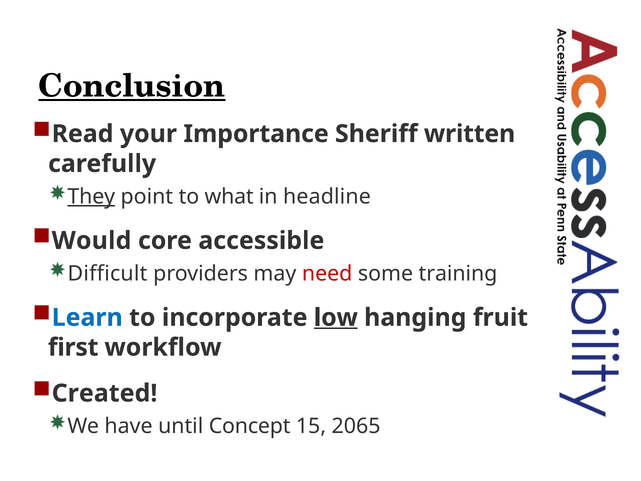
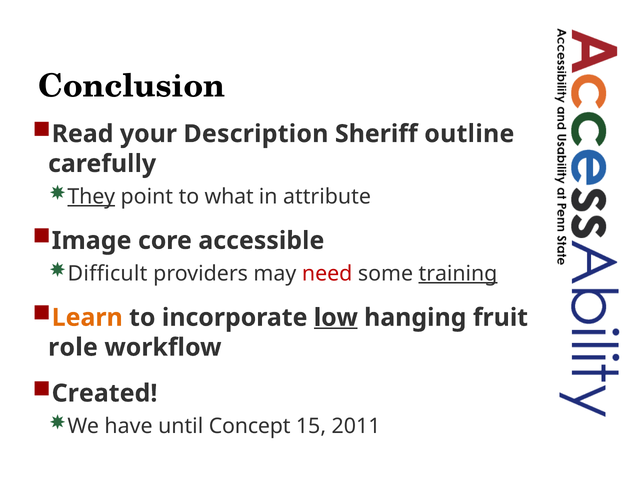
Conclusion underline: present -> none
Importance: Importance -> Description
written: written -> outline
headline: headline -> attribute
Would: Would -> Image
training underline: none -> present
Learn colour: blue -> orange
first: first -> role
2065: 2065 -> 2011
